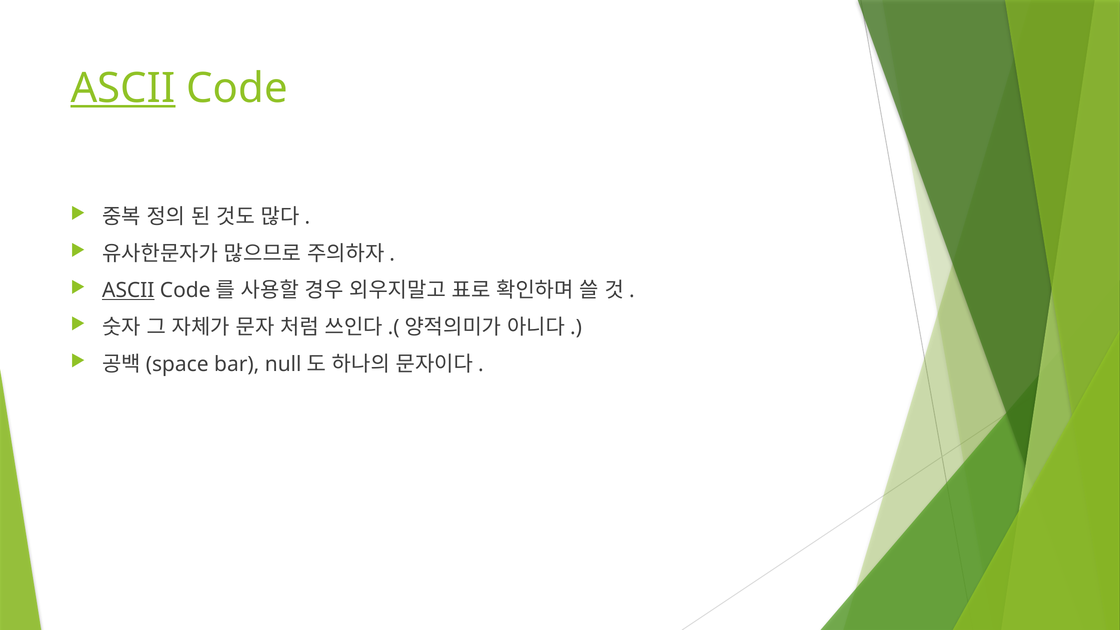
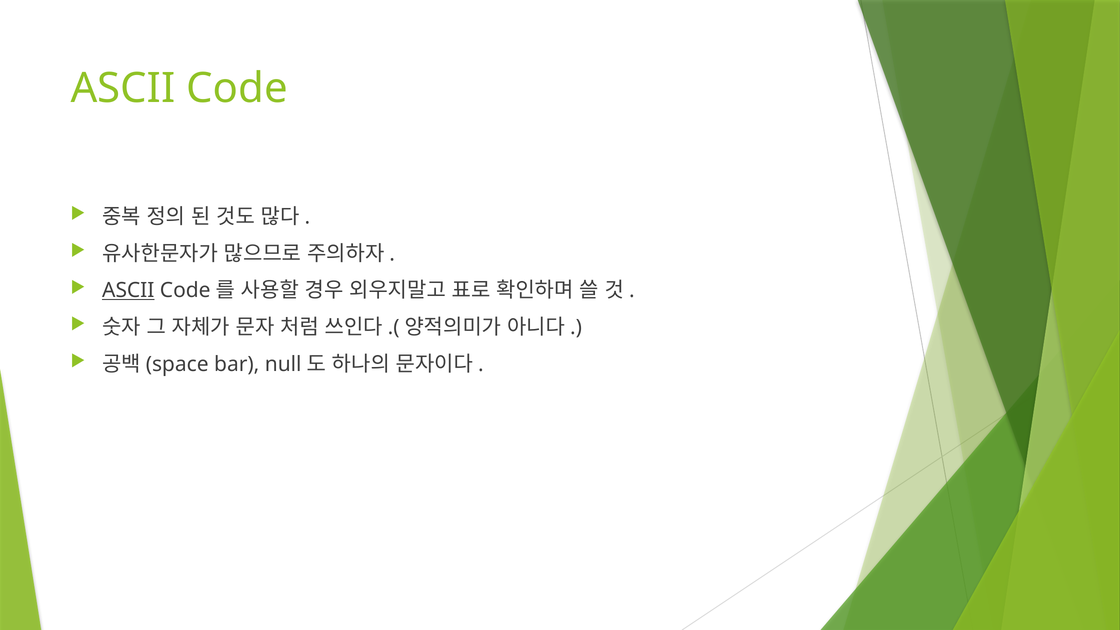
ASCII at (123, 88) underline: present -> none
